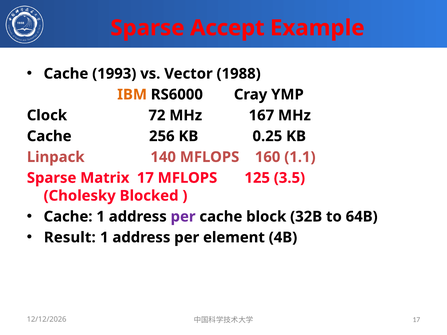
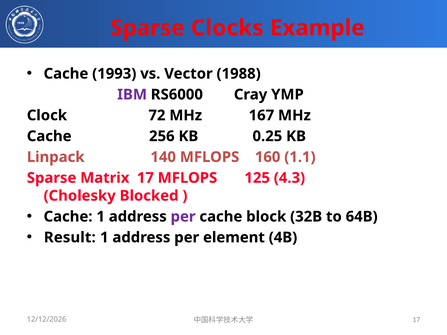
Accept: Accept -> Clocks
IBM colour: orange -> purple
3.5: 3.5 -> 4.3
